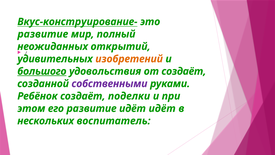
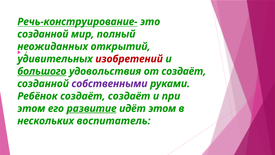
Вкус-конструирование-: Вкус-конструирование- -> Речь-конструирование-
развитие at (43, 34): развитие -> созданной
изобретений colour: orange -> red
создаёт поделки: поделки -> создаёт
развитие at (92, 108) underline: none -> present
идёт идёт: идёт -> этом
